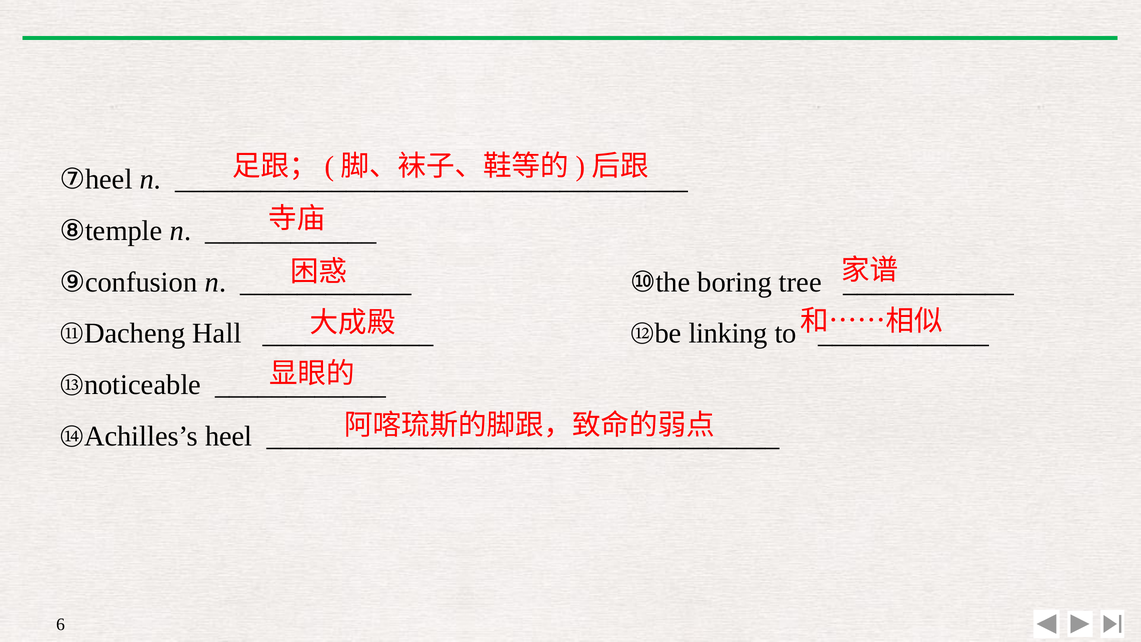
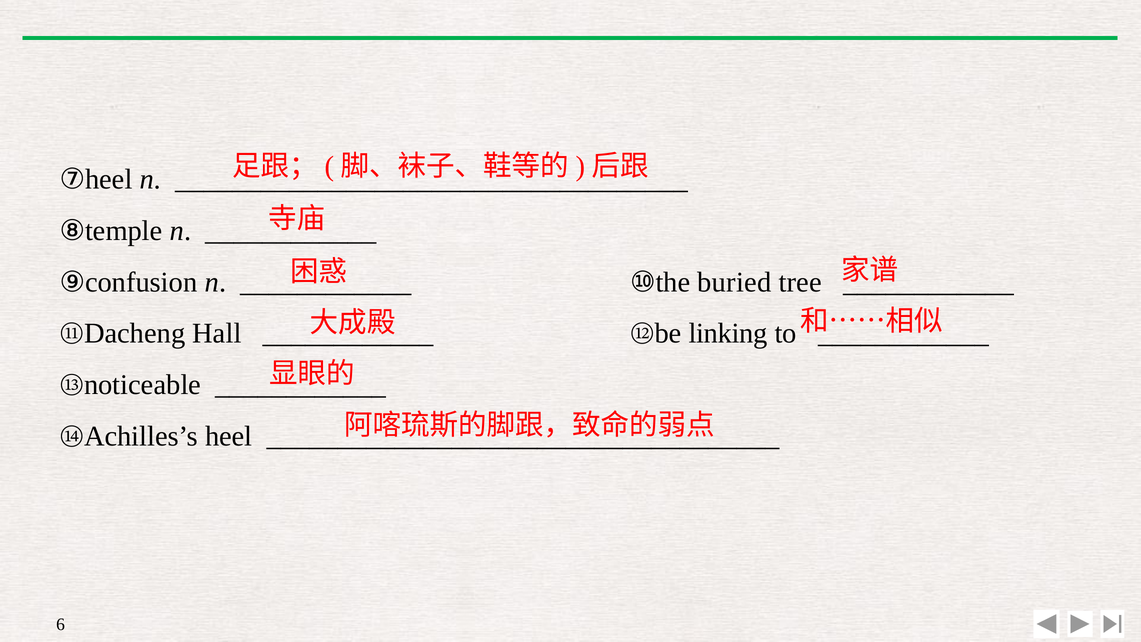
boring: boring -> buried
